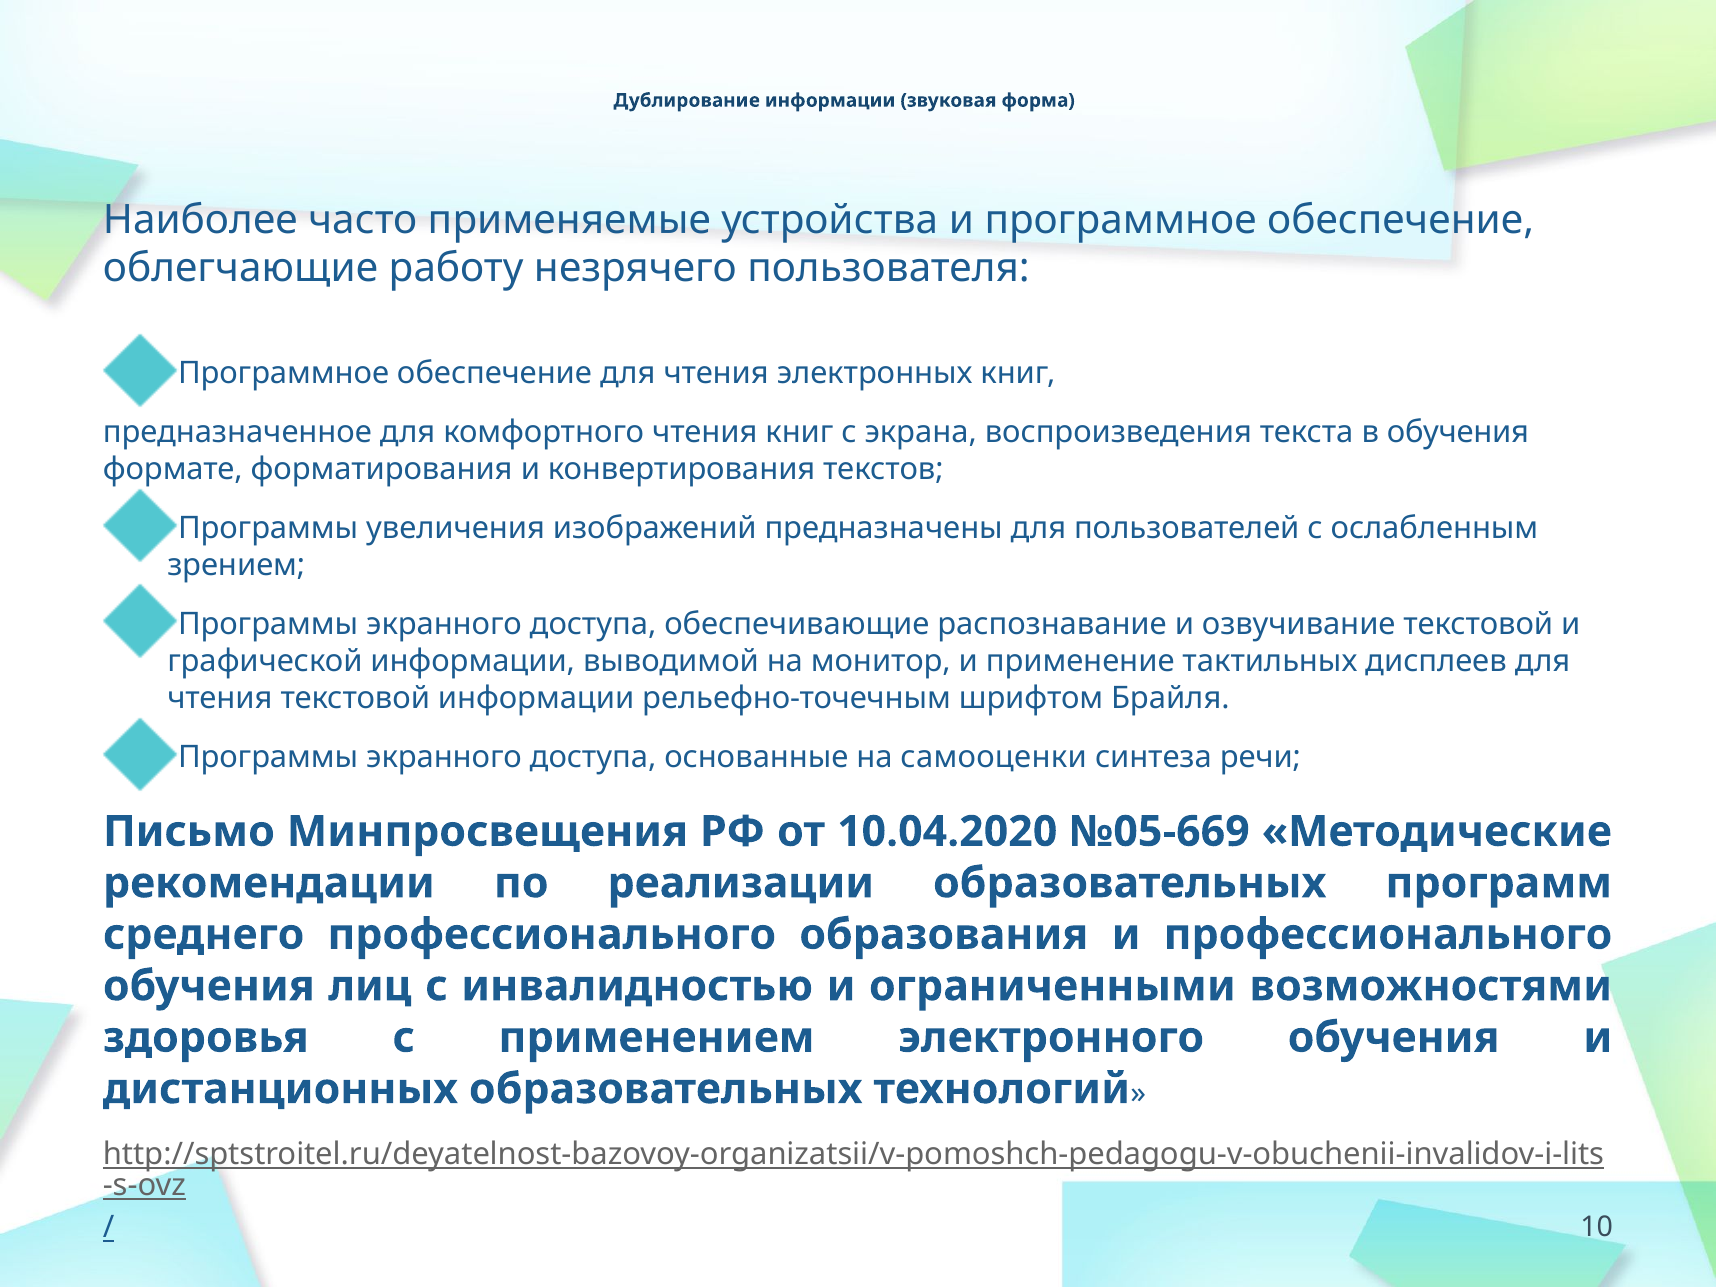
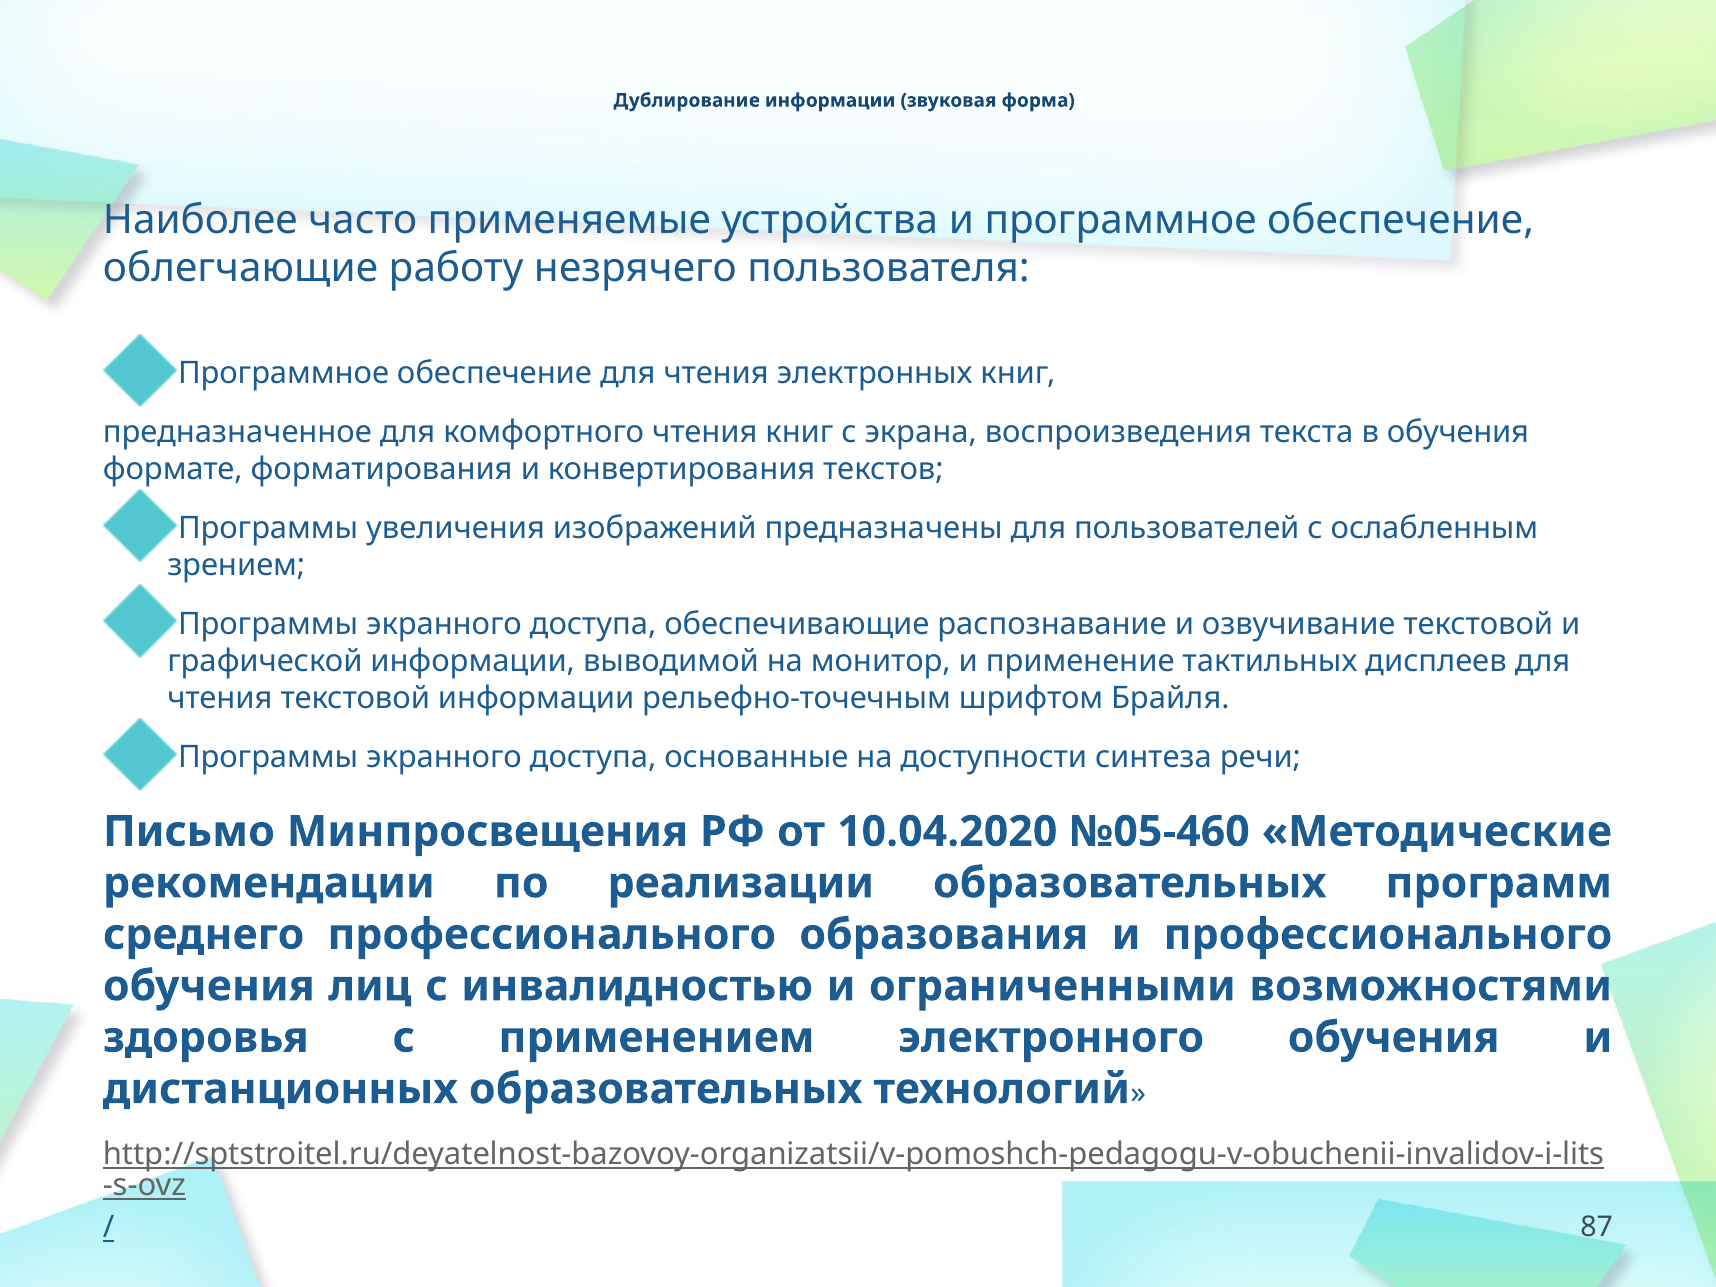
самооценки: самооценки -> доступности
№05-669: №05-669 -> №05-460
10: 10 -> 87
